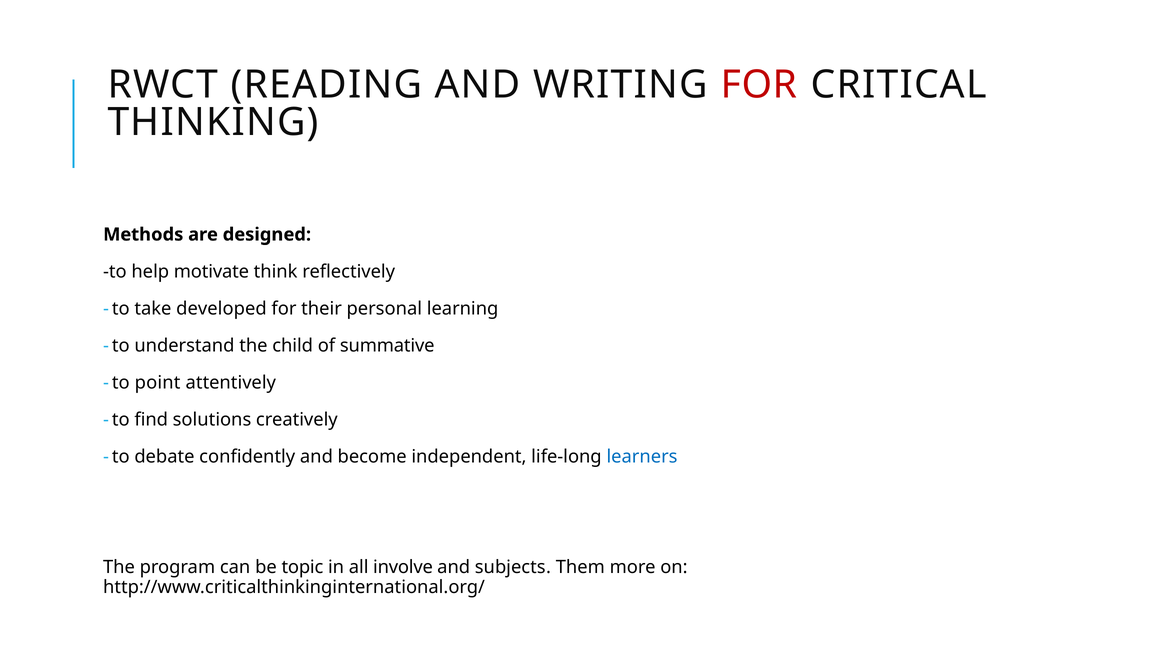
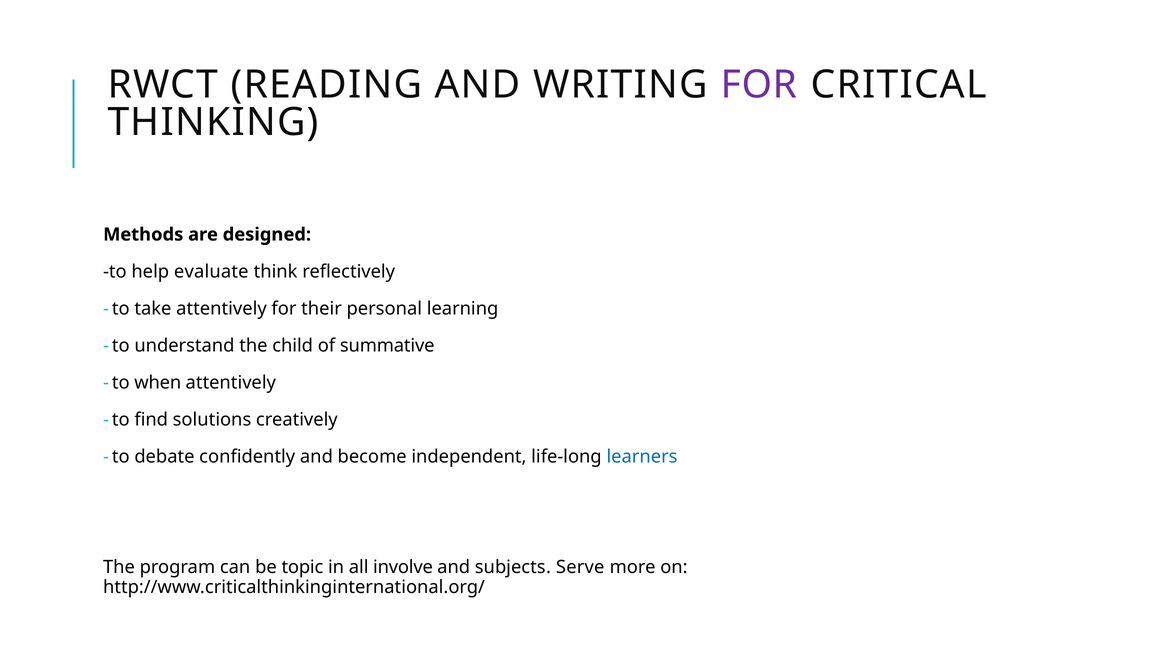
FOR at (759, 85) colour: red -> purple
motivate: motivate -> evaluate
take developed: developed -> attentively
point: point -> when
Them: Them -> Serve
